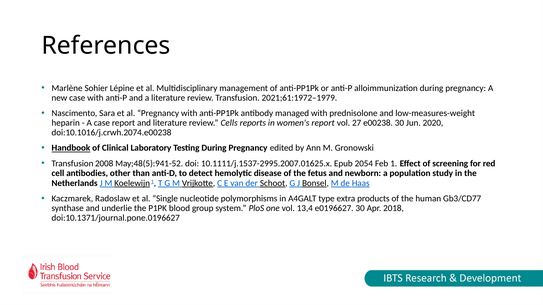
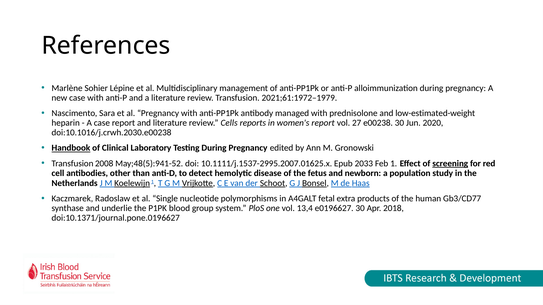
low-measures-weight: low-measures-weight -> low-estimated-weight
doi:10.1016/j.crwh.2074.e00238: doi:10.1016/j.crwh.2074.e00238 -> doi:10.1016/j.crwh.2030.e00238
2054: 2054 -> 2033
screening underline: none -> present
type: type -> fetal
